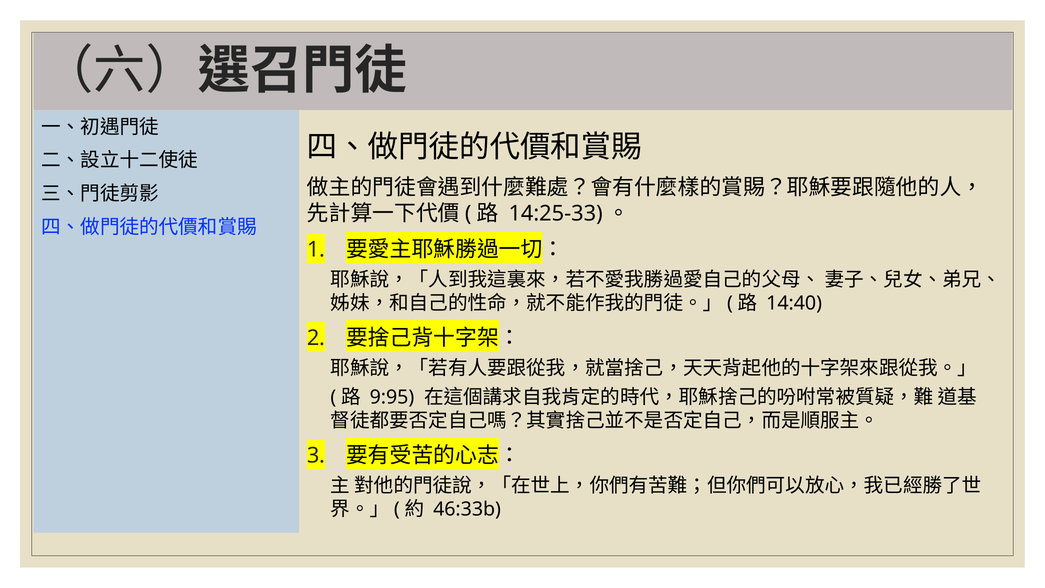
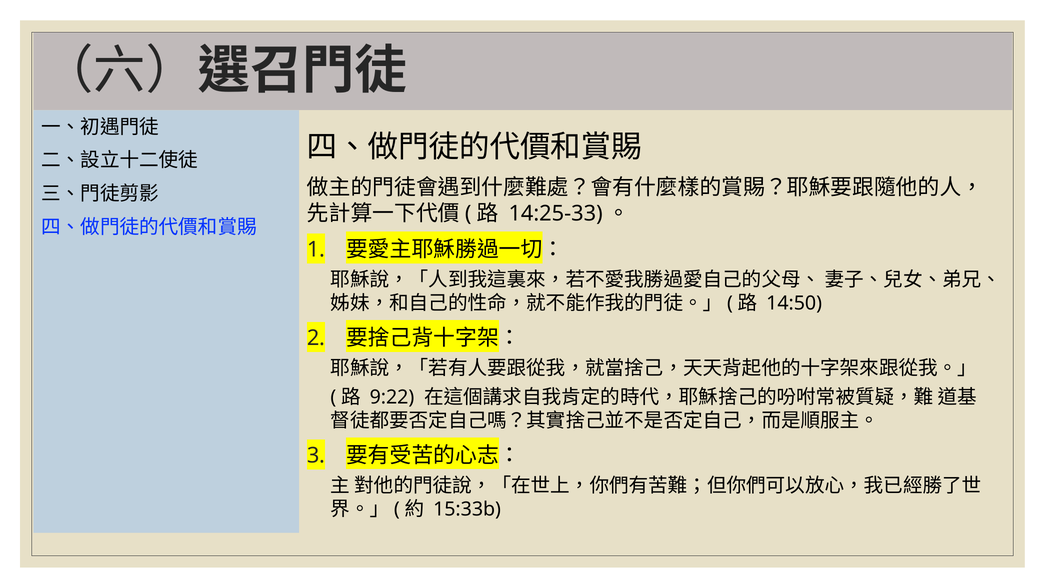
14:40: 14:40 -> 14:50
9:95: 9:95 -> 9:22
46:33b: 46:33b -> 15:33b
